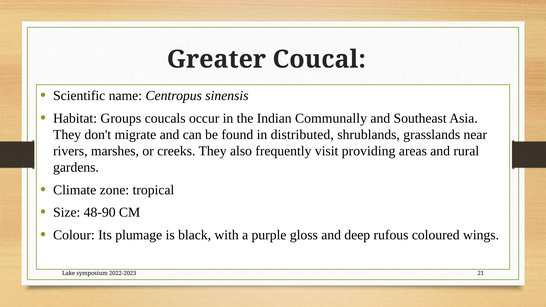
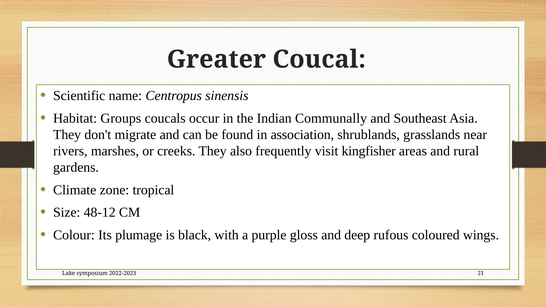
distributed: distributed -> association
providing: providing -> kingfisher
48-90: 48-90 -> 48-12
